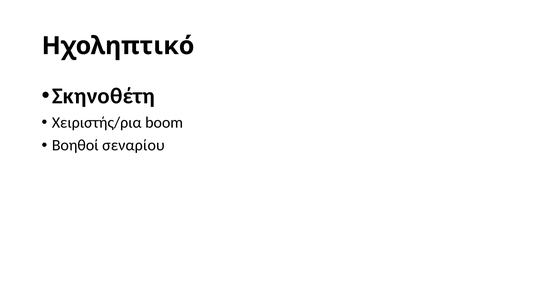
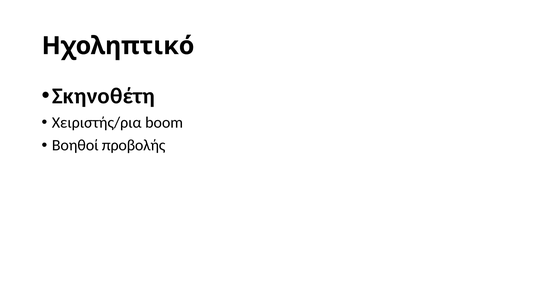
σεναρίου: σεναρίου -> προβολής
